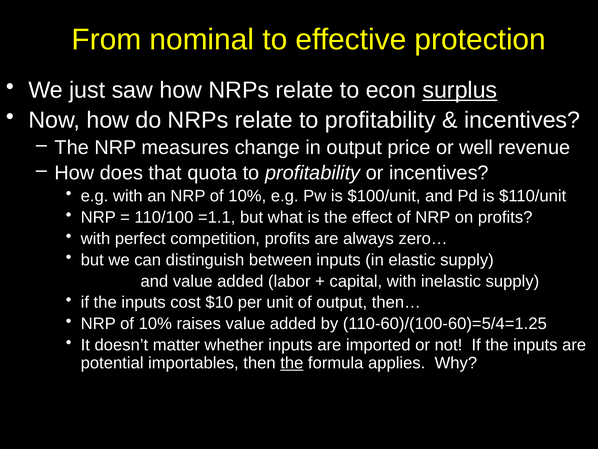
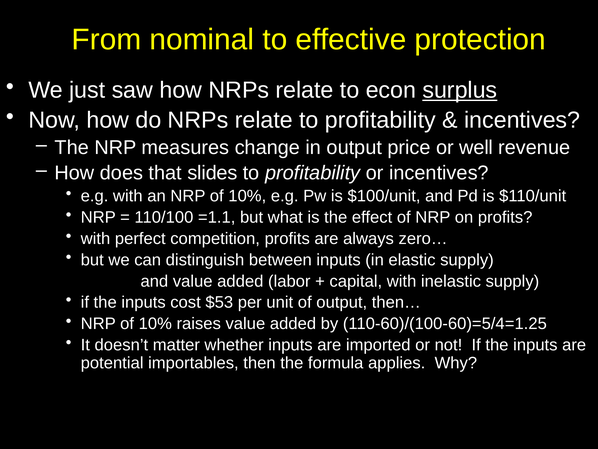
quota: quota -> slides
$10: $10 -> $53
the at (292, 363) underline: present -> none
